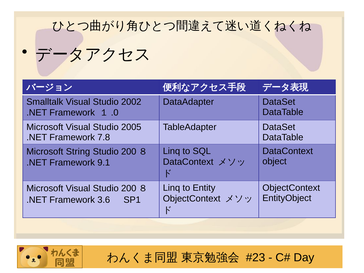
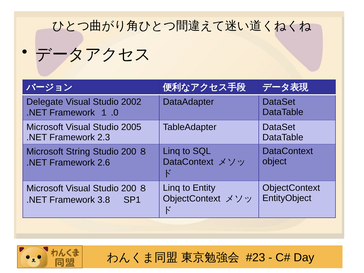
Smalltalk: Smalltalk -> Delegate
7.8: 7.8 -> 2.3
9.1: 9.1 -> 2.6
3.6: 3.6 -> 3.8
